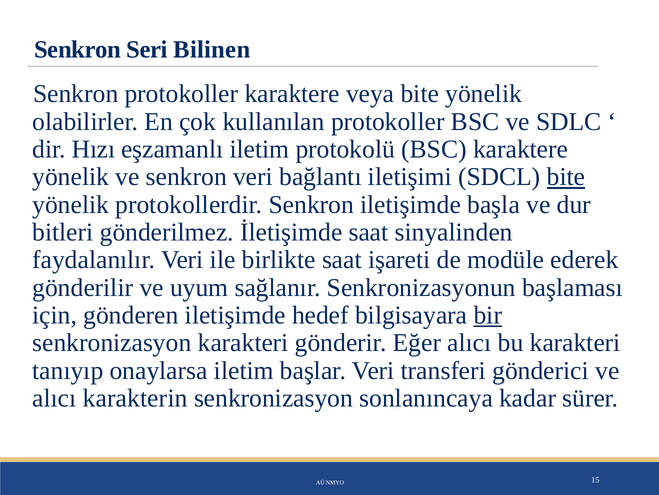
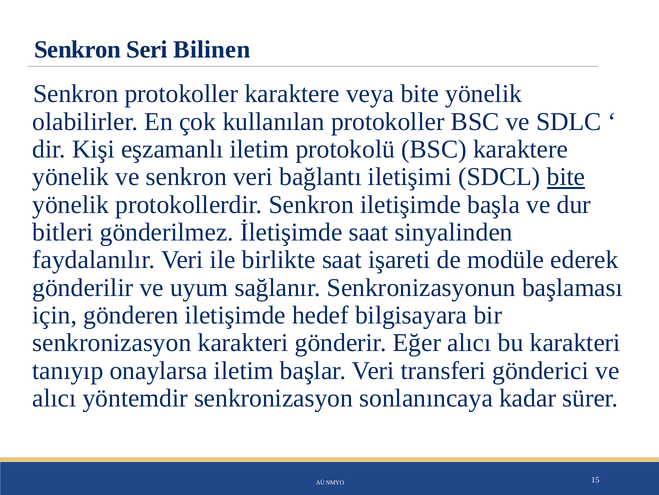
Hızı: Hızı -> Kişi
bir underline: present -> none
karakterin: karakterin -> yöntemdir
